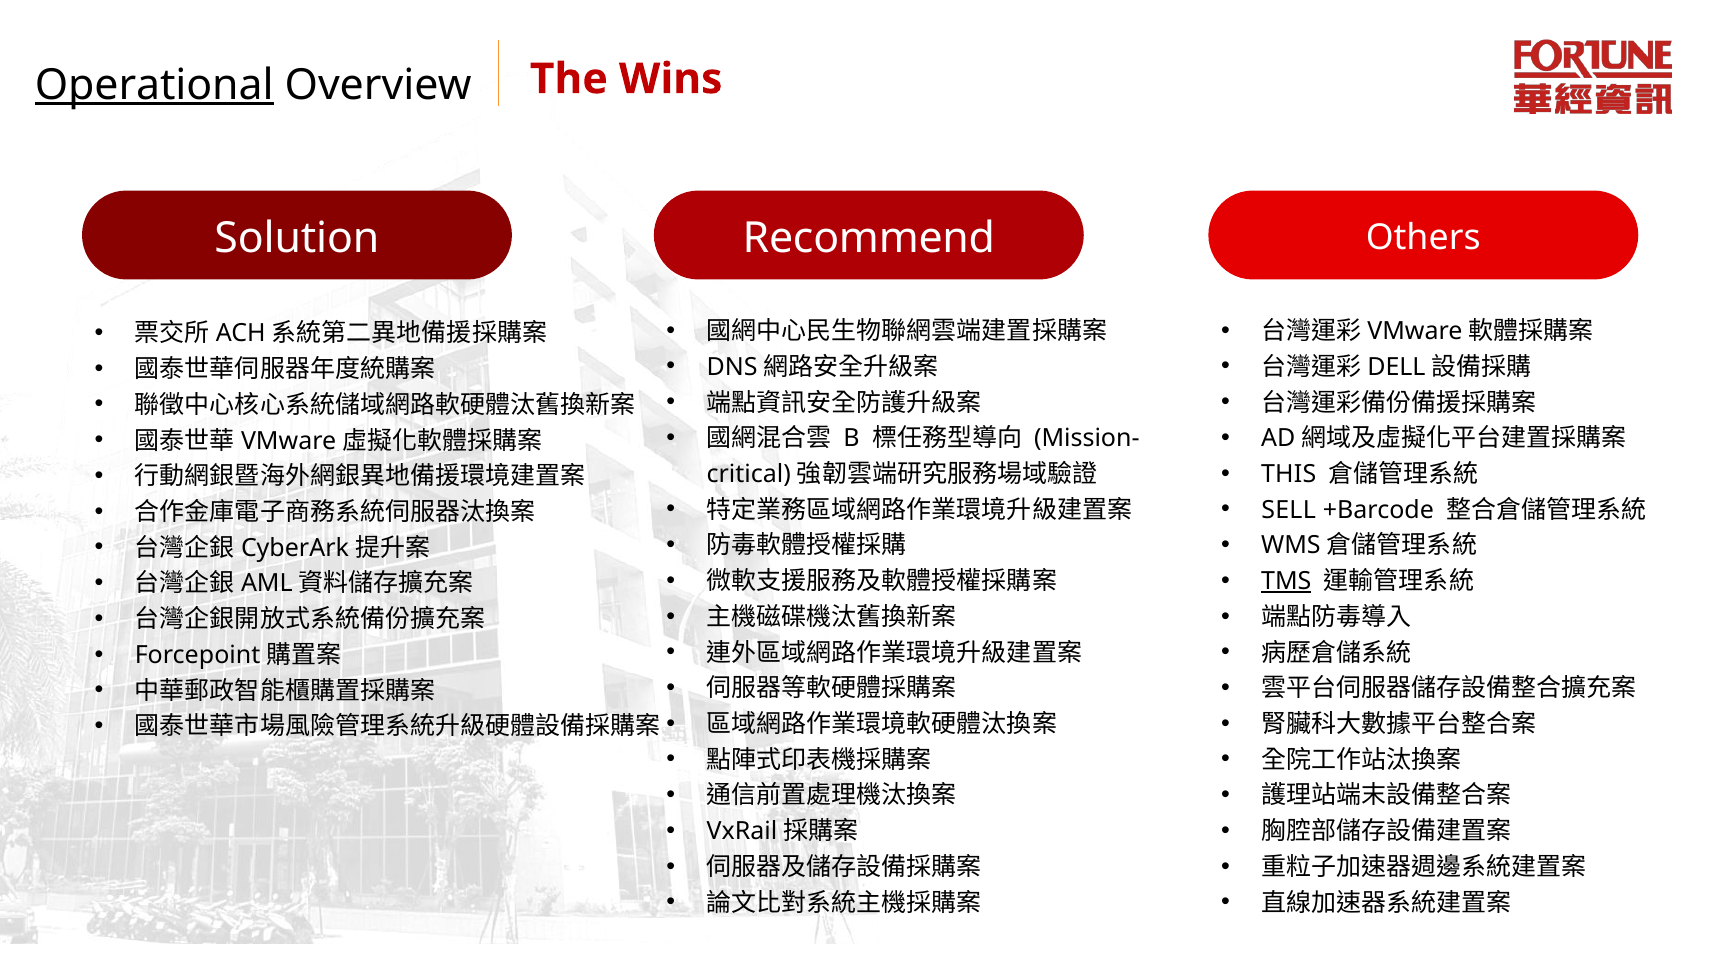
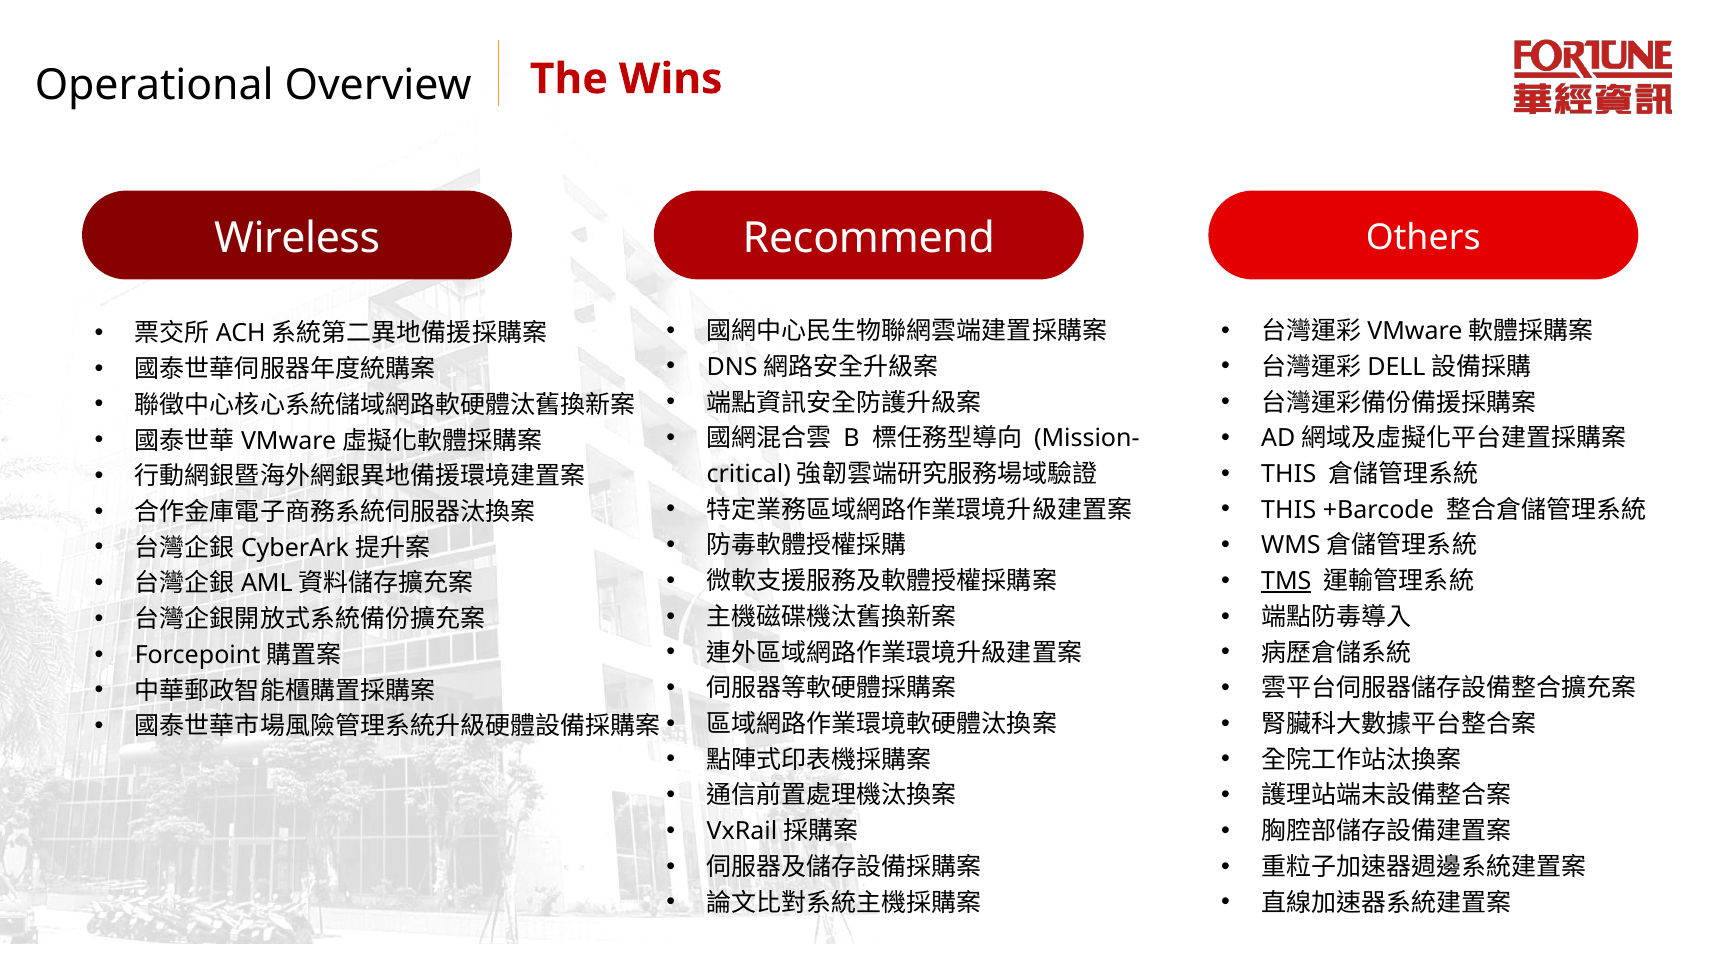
Operational underline: present -> none
Solution: Solution -> Wireless
SELL at (1289, 510): SELL -> THIS
